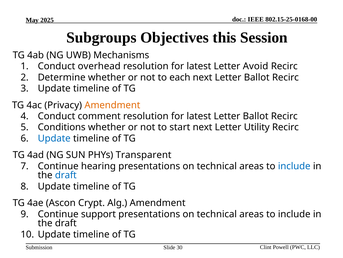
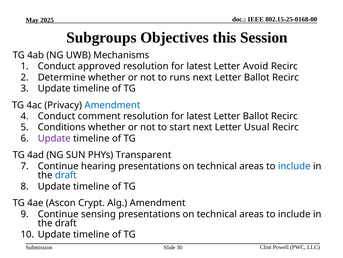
overhead: overhead -> approved
each: each -> runs
Amendment at (112, 105) colour: orange -> blue
Utility: Utility -> Usual
Update at (54, 138) colour: blue -> purple
support: support -> sensing
